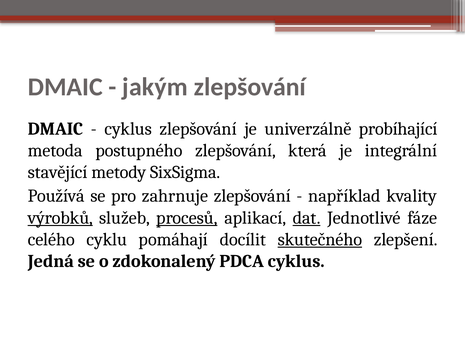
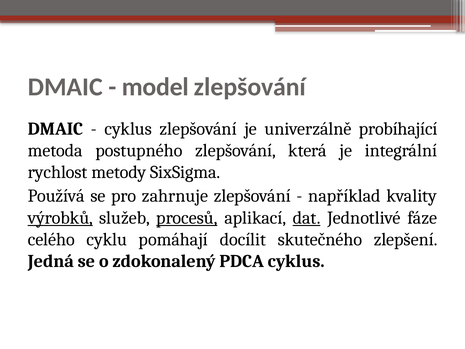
jakým: jakým -> model
stavějící: stavějící -> rychlost
skutečného underline: present -> none
